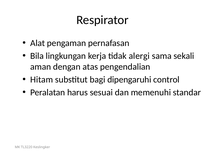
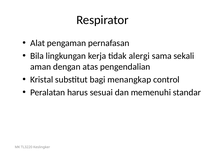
Hitam: Hitam -> Kristal
dipengaruhi: dipengaruhi -> menangkap
